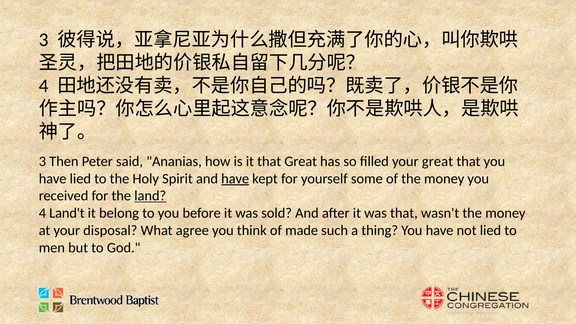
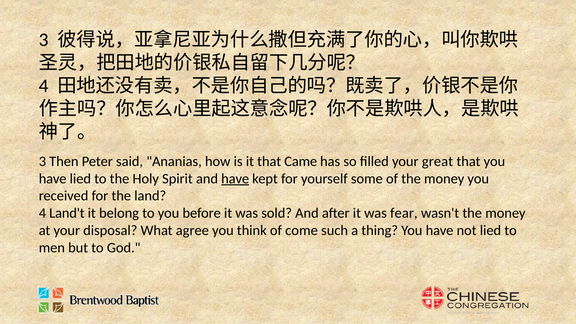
that Great: Great -> Came
land underline: present -> none
was that: that -> fear
made: made -> come
